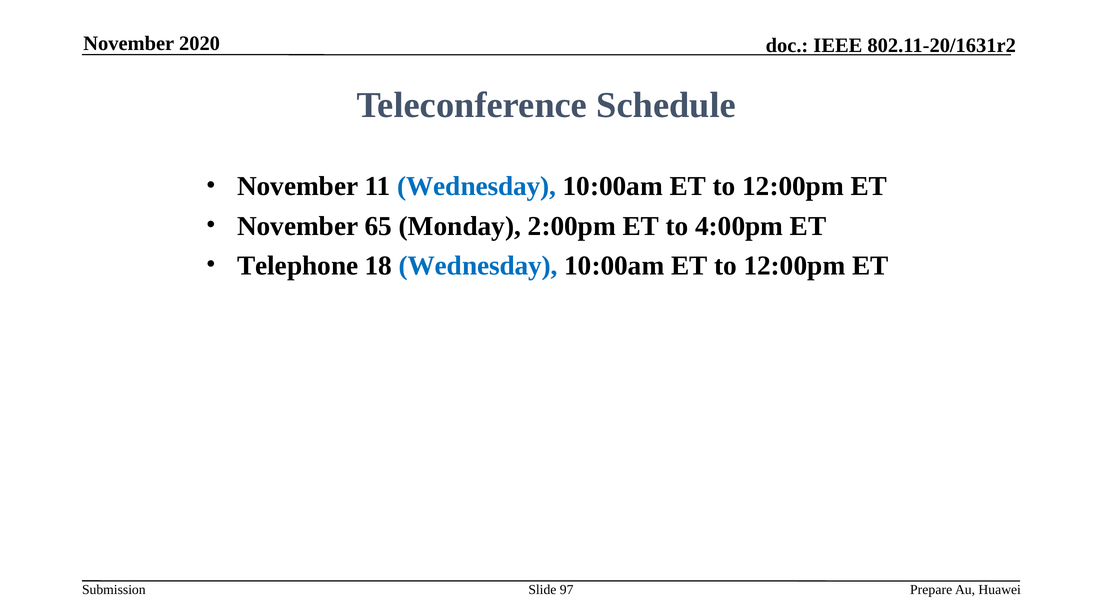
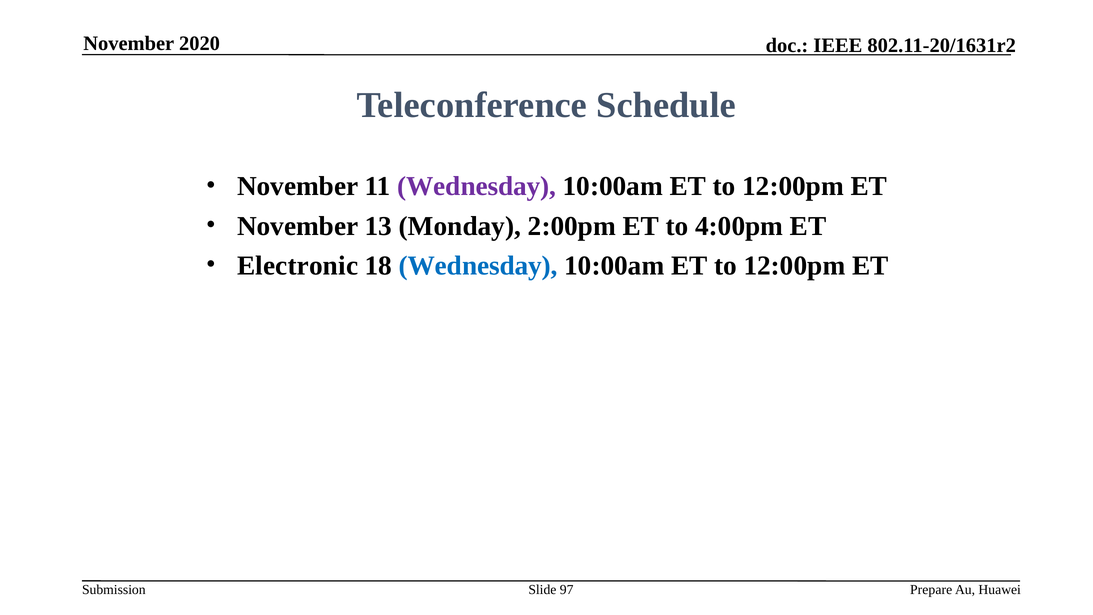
Wednesday at (477, 186) colour: blue -> purple
65: 65 -> 13
Telephone: Telephone -> Electronic
